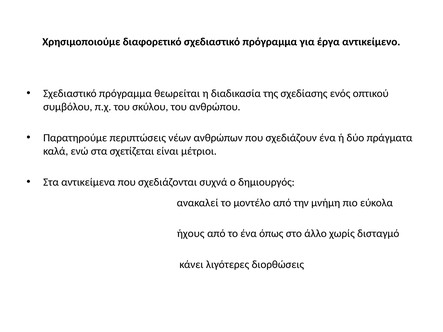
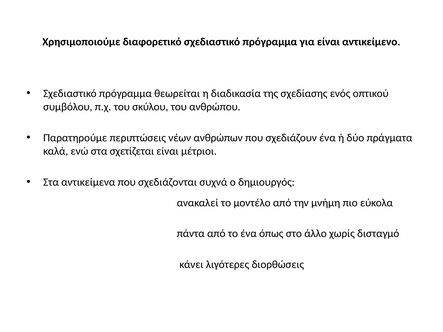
για έργα: έργα -> είναι
ήχους: ήχους -> πάντα
